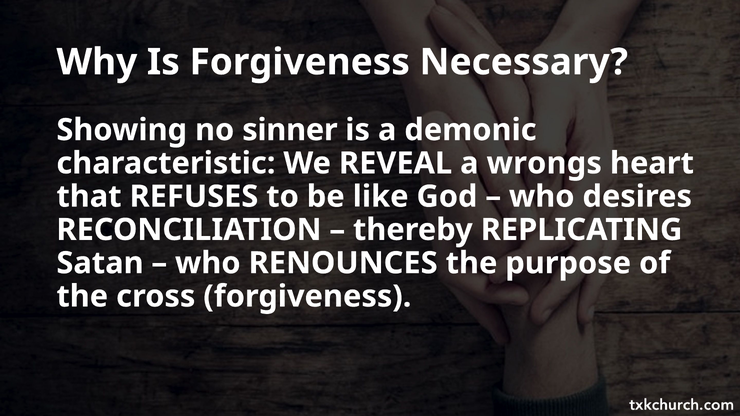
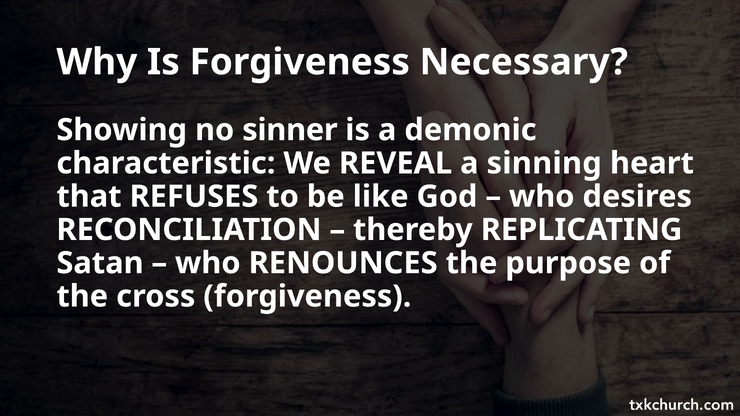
wrongs: wrongs -> sinning
